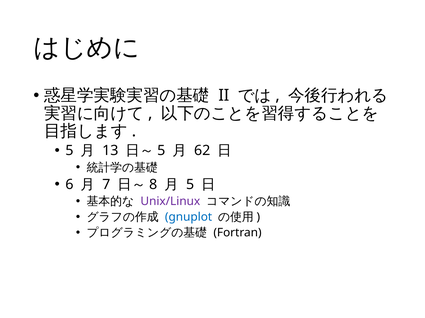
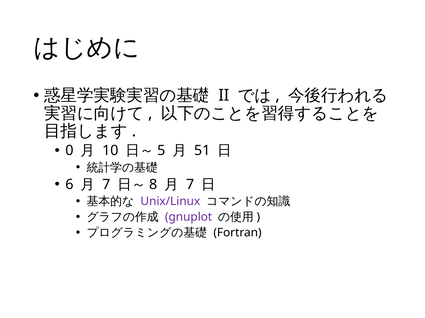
5 at (69, 151): 5 -> 0
13: 13 -> 10
62: 62 -> 51
5 at (190, 185): 5 -> 7
gnuplot colour: blue -> purple
